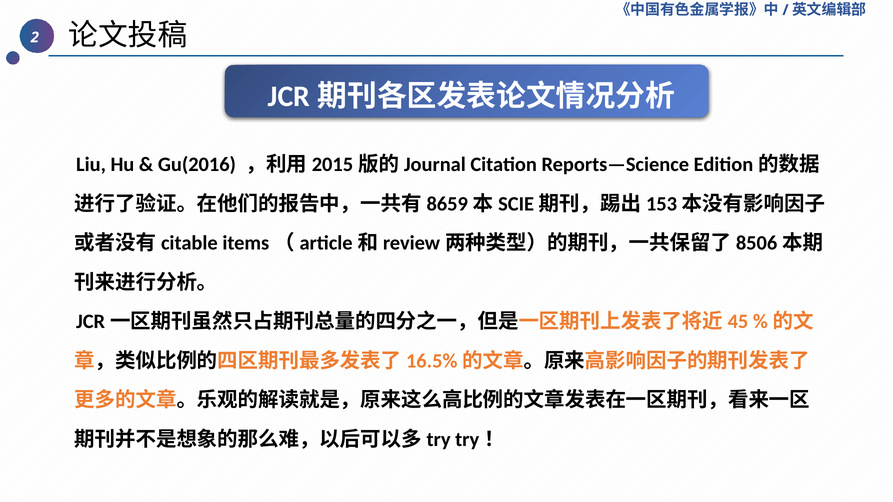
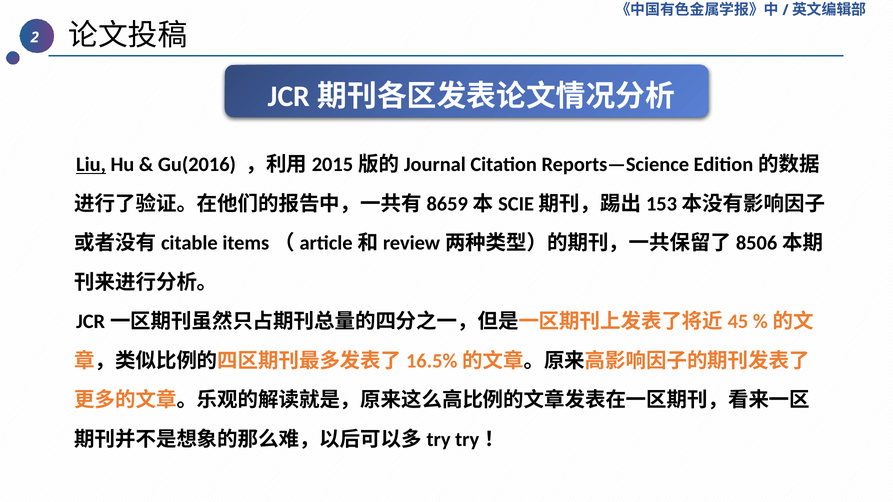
Liu underline: none -> present
